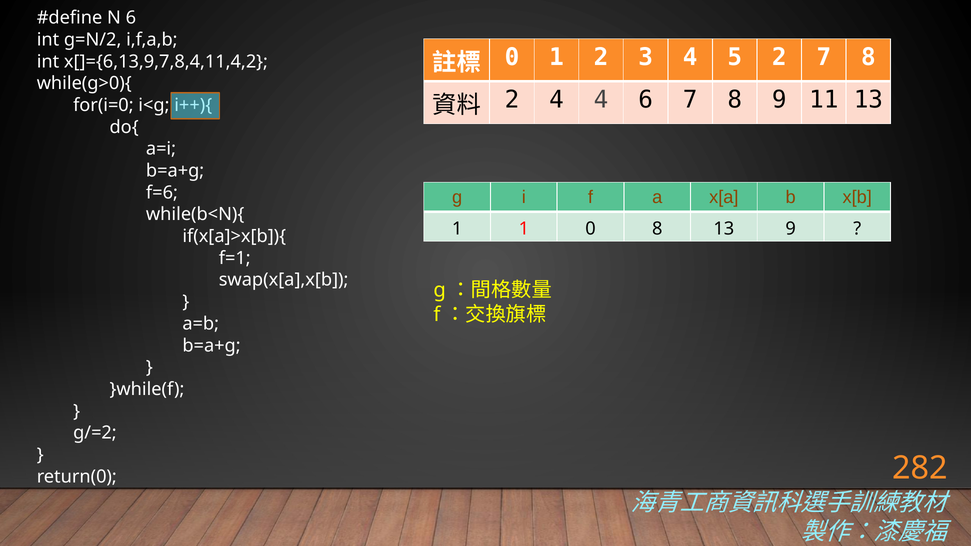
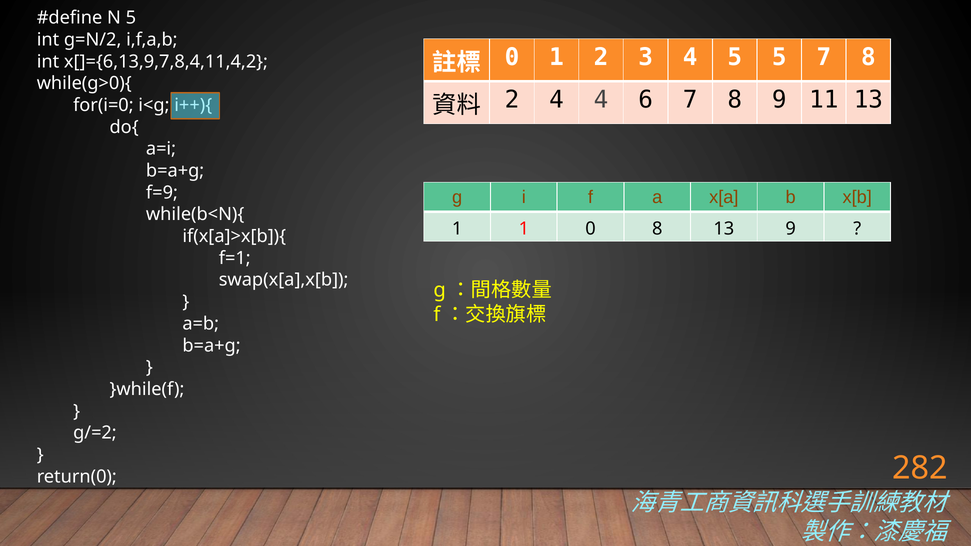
N 6: 6 -> 5
5 2: 2 -> 5
f=6: f=6 -> f=9
